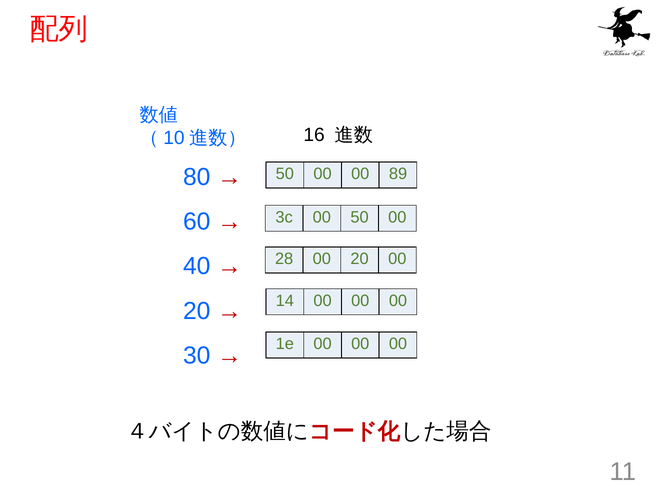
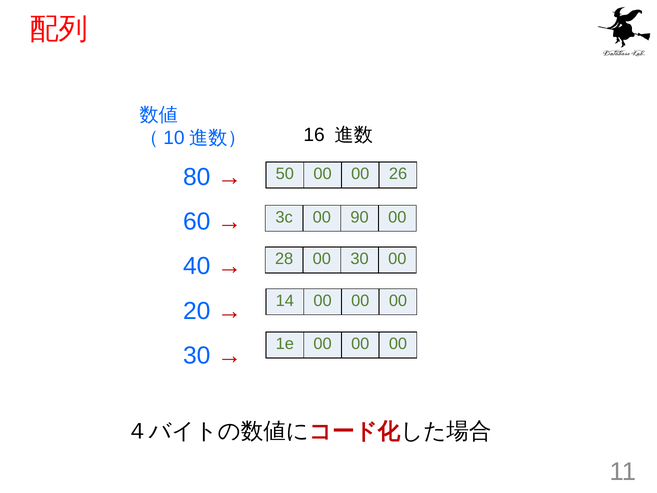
89: 89 -> 26
00 50: 50 -> 90
00 20: 20 -> 30
